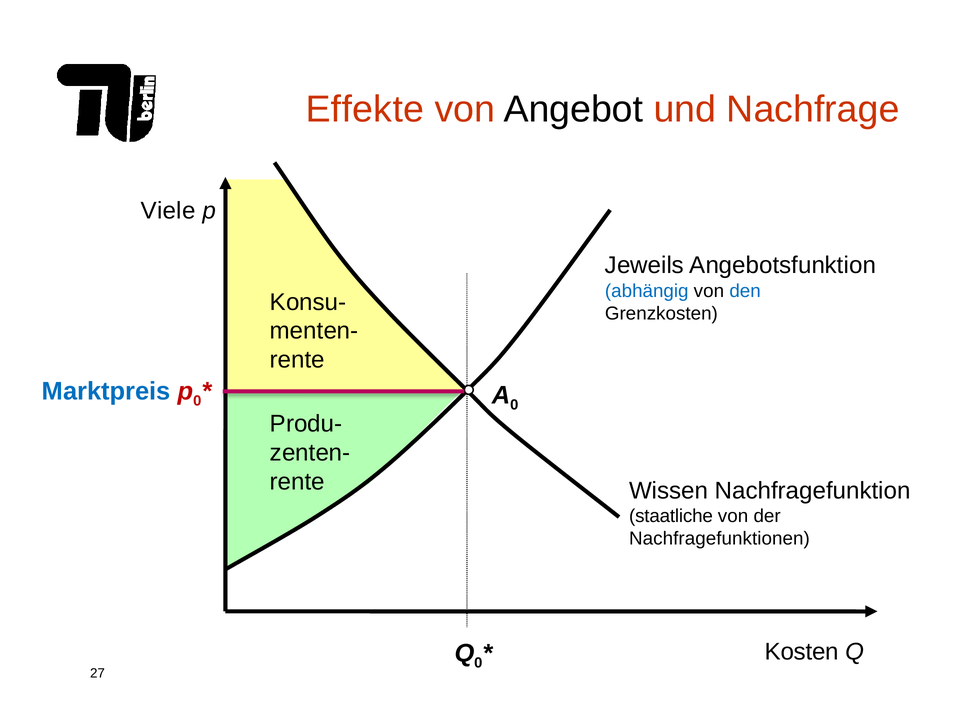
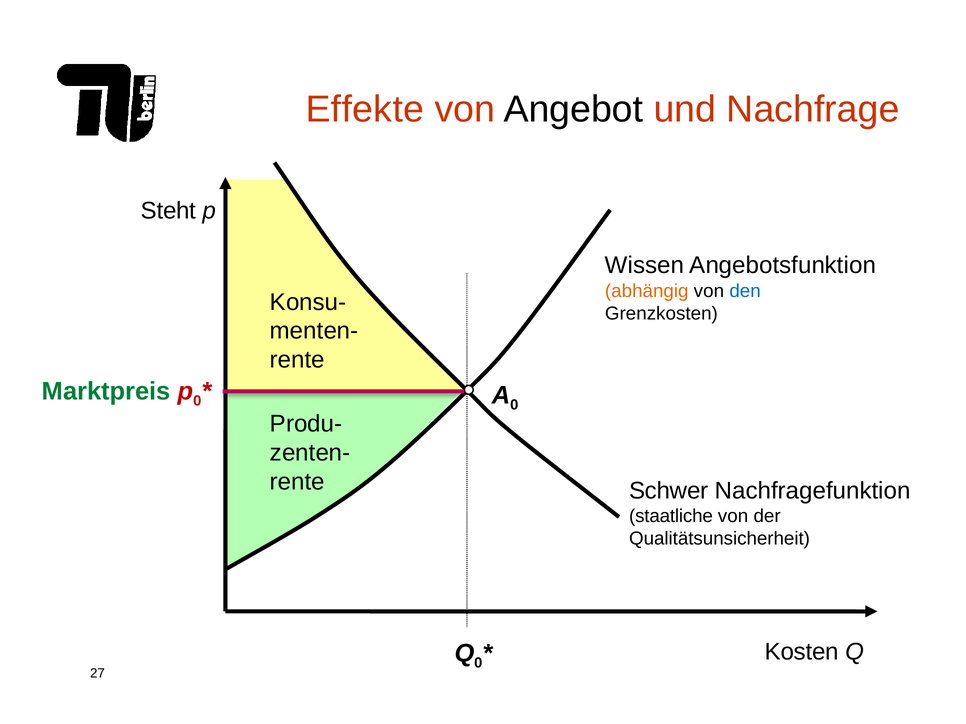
Viele: Viele -> Steht
Jeweils: Jeweils -> Wissen
abhängig colour: blue -> orange
Marktpreis colour: blue -> green
Wissen: Wissen -> Schwer
Nachfragefunktionen: Nachfragefunktionen -> Qualitätsunsicherheit
